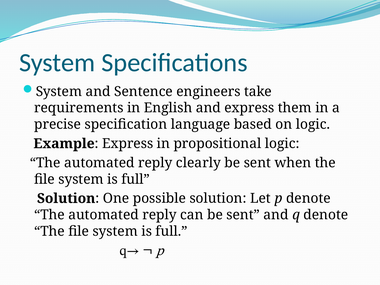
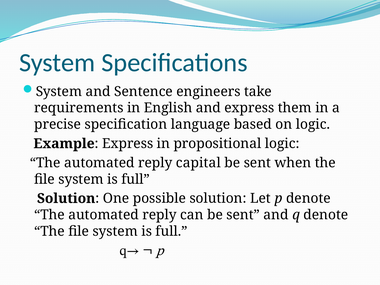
clearly: clearly -> capital
